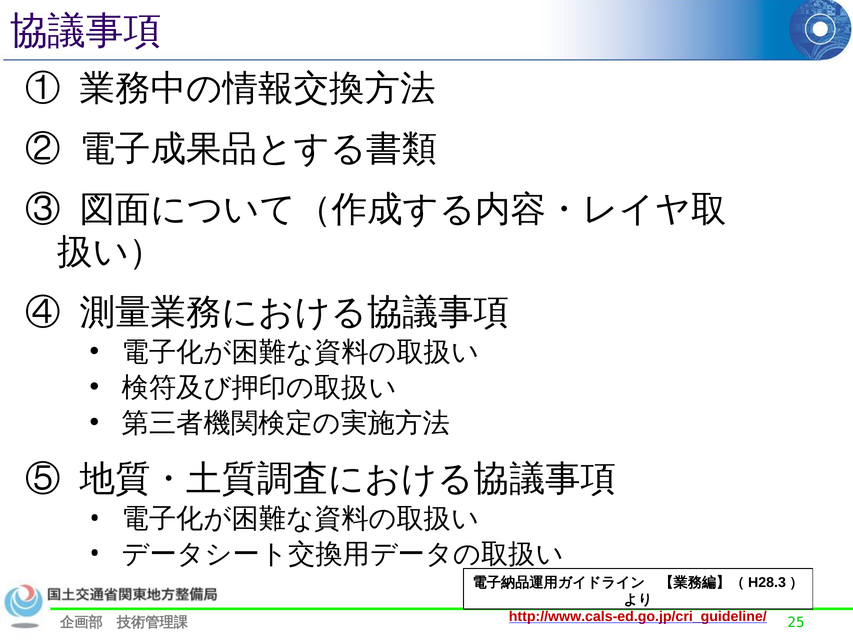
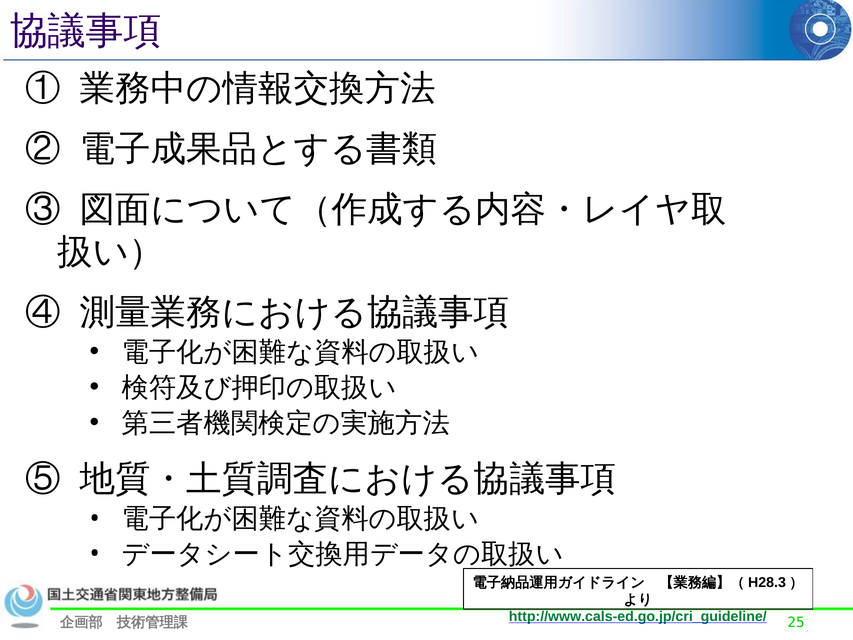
http://www.cals-ed.go.jp/cri_guideline/ colour: red -> green
